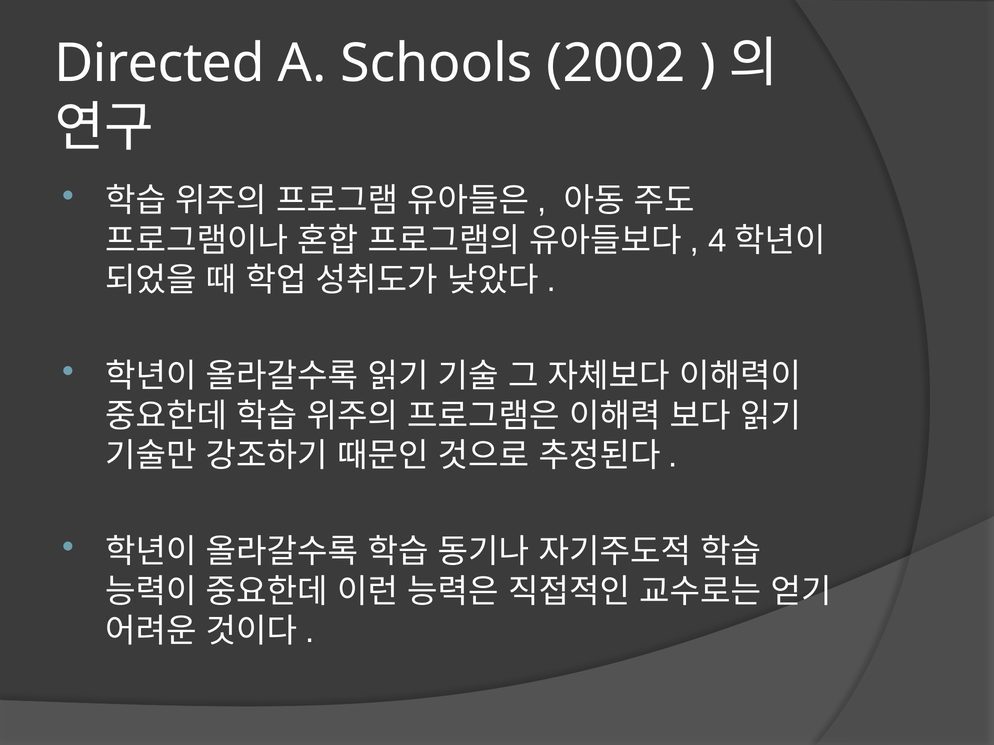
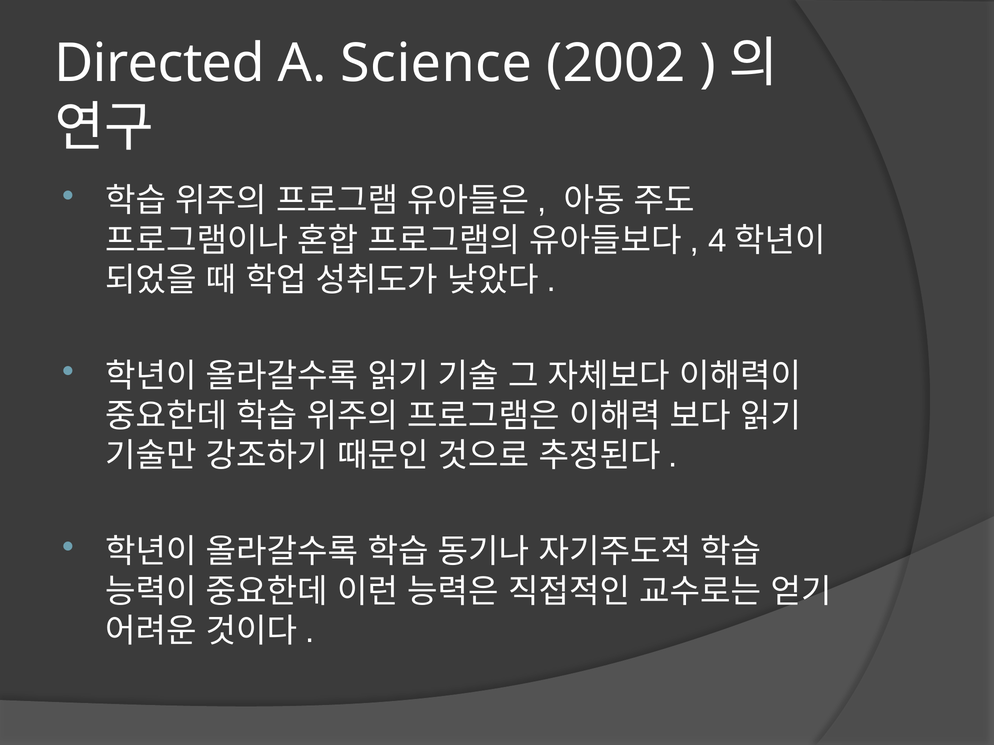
Schools: Schools -> Science
